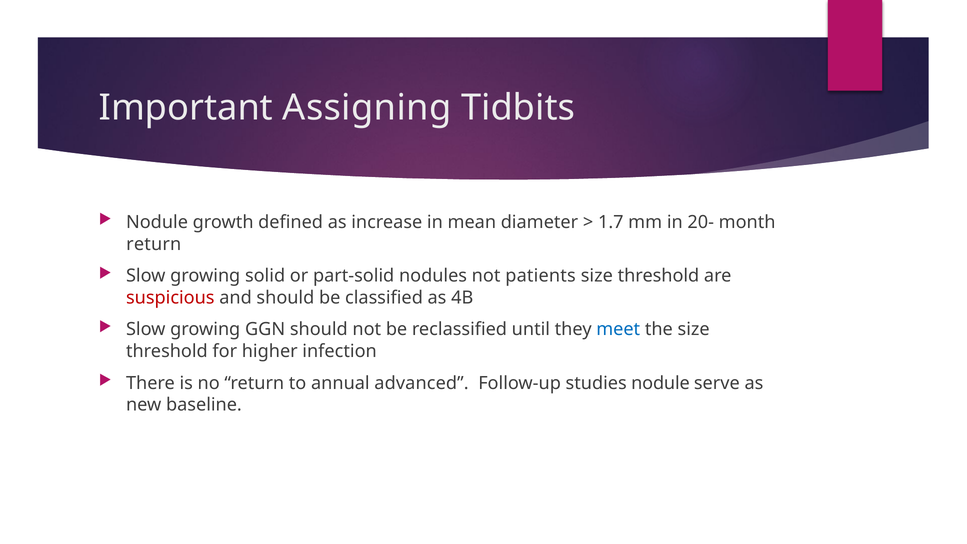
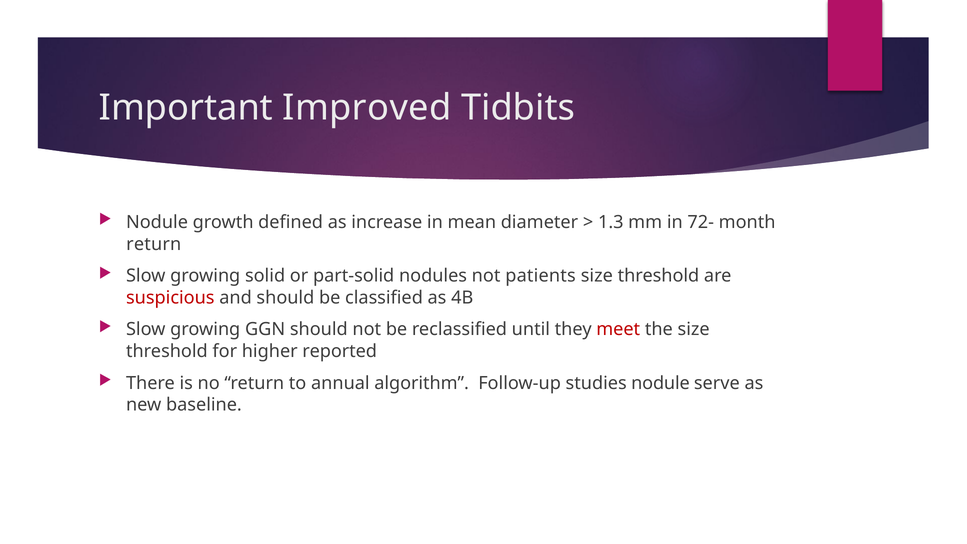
Assigning: Assigning -> Improved
1.7: 1.7 -> 1.3
20-: 20- -> 72-
meet colour: blue -> red
infection: infection -> reported
advanced: advanced -> algorithm
